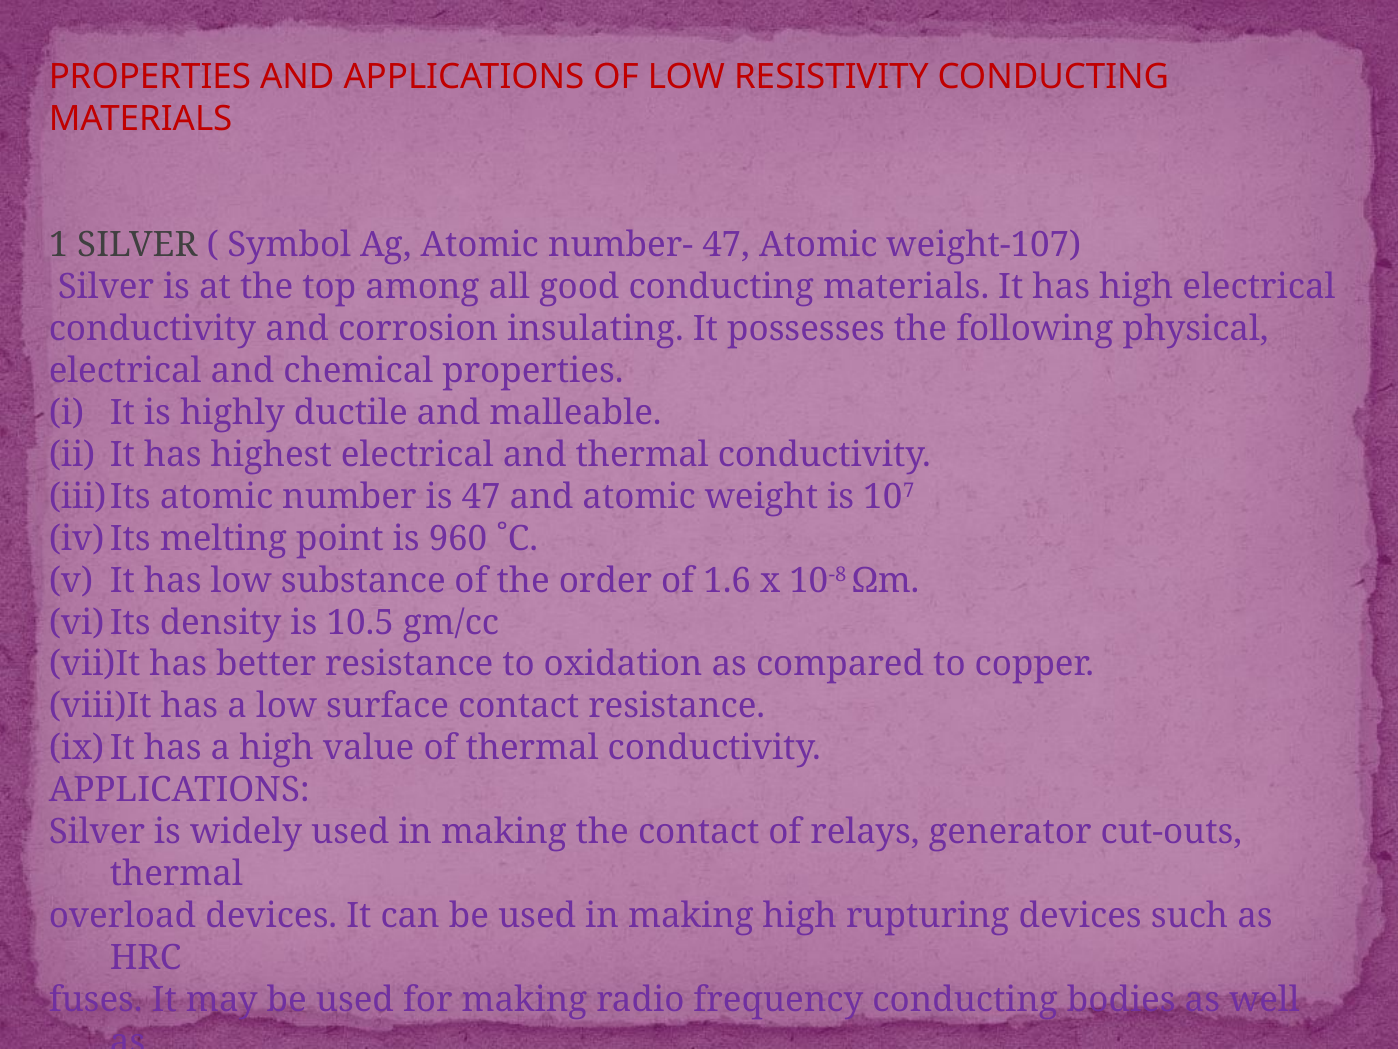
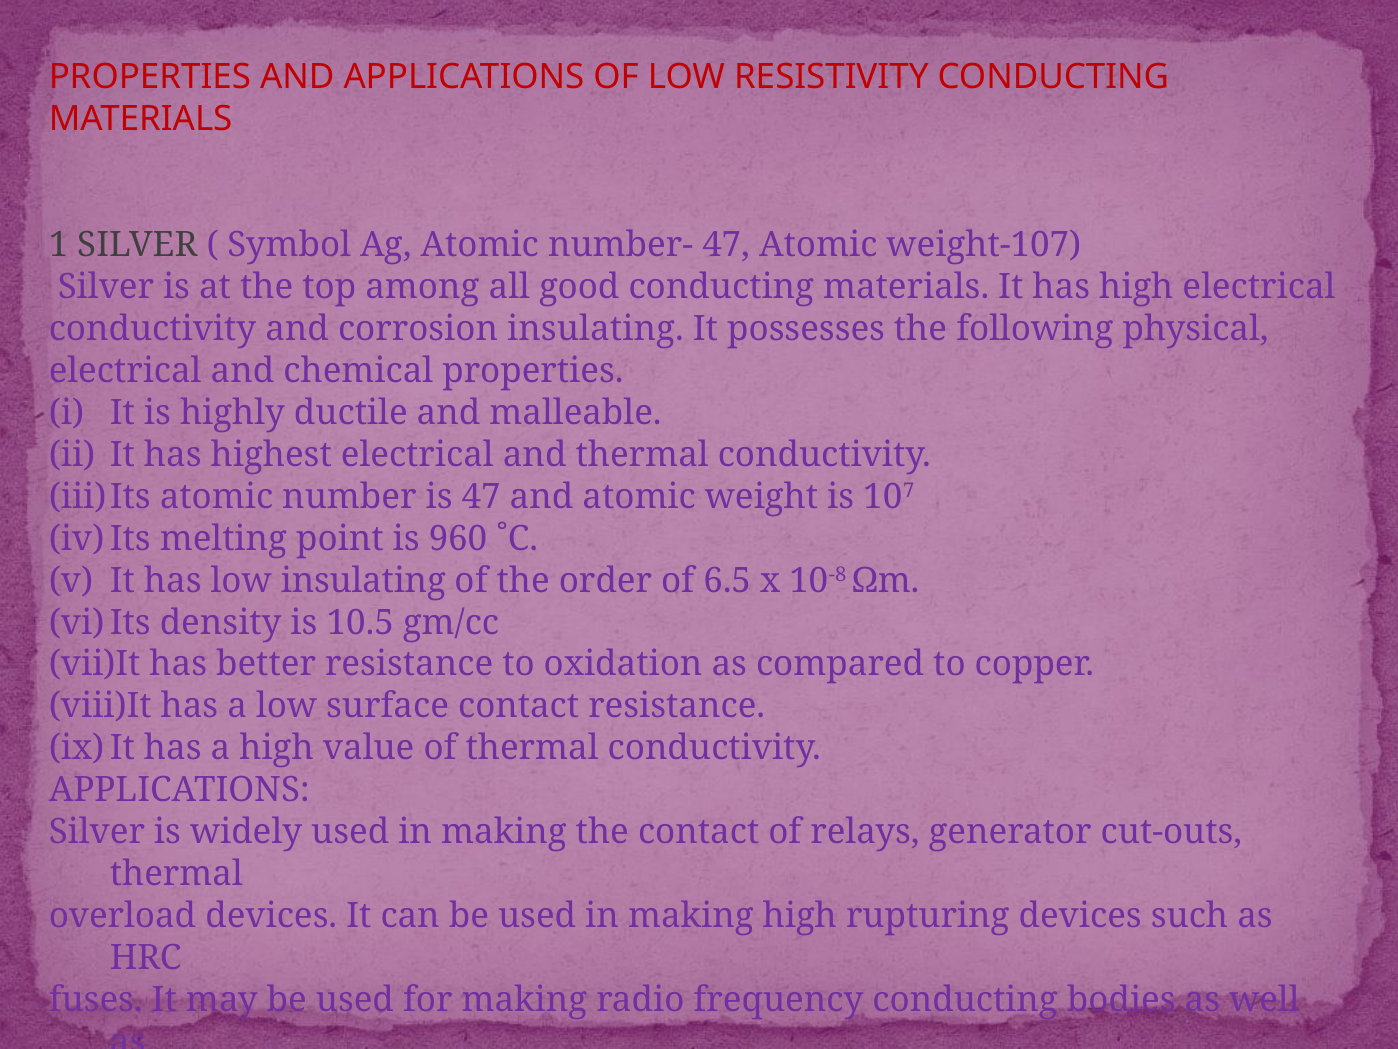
low substance: substance -> insulating
1.6: 1.6 -> 6.5
